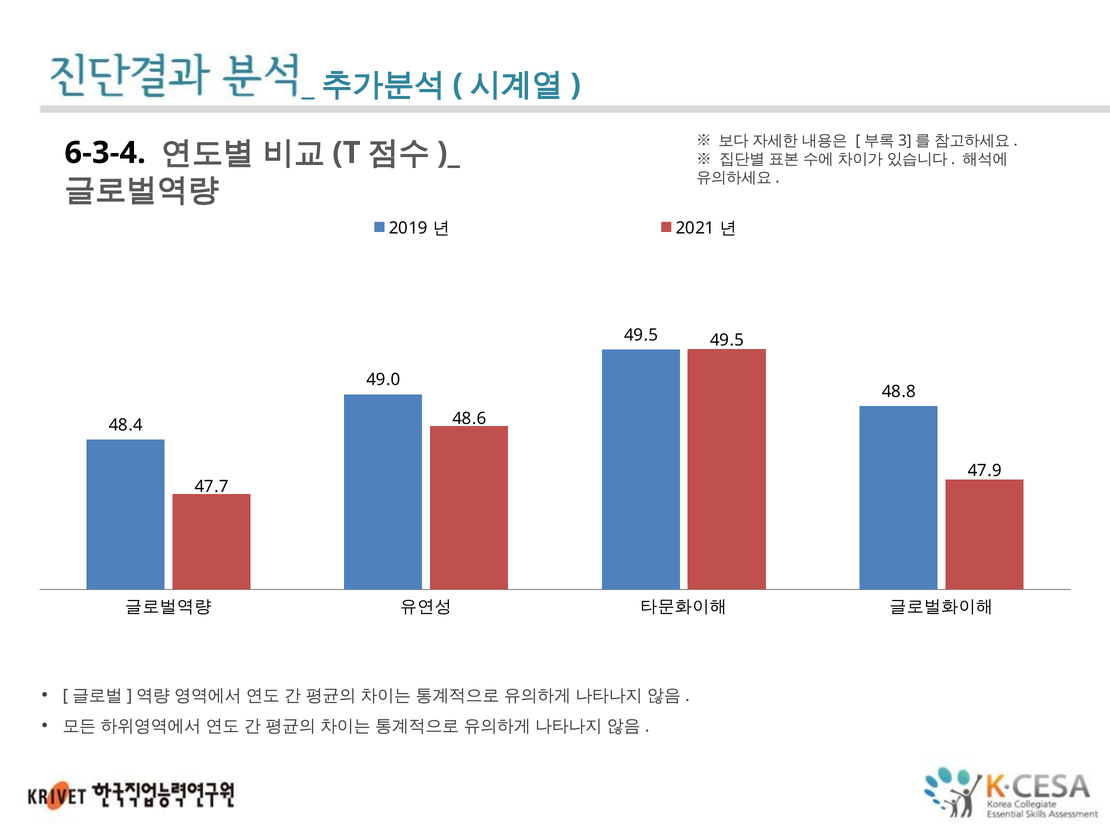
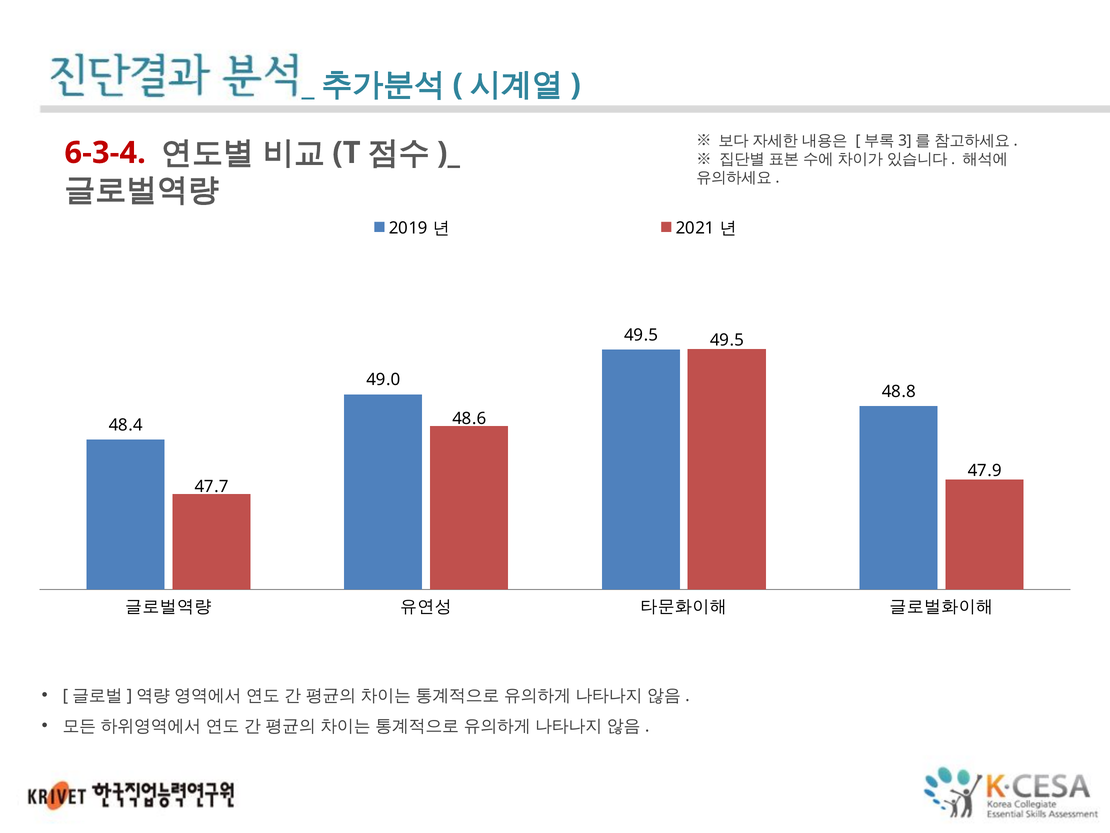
6-3-4 colour: black -> red
